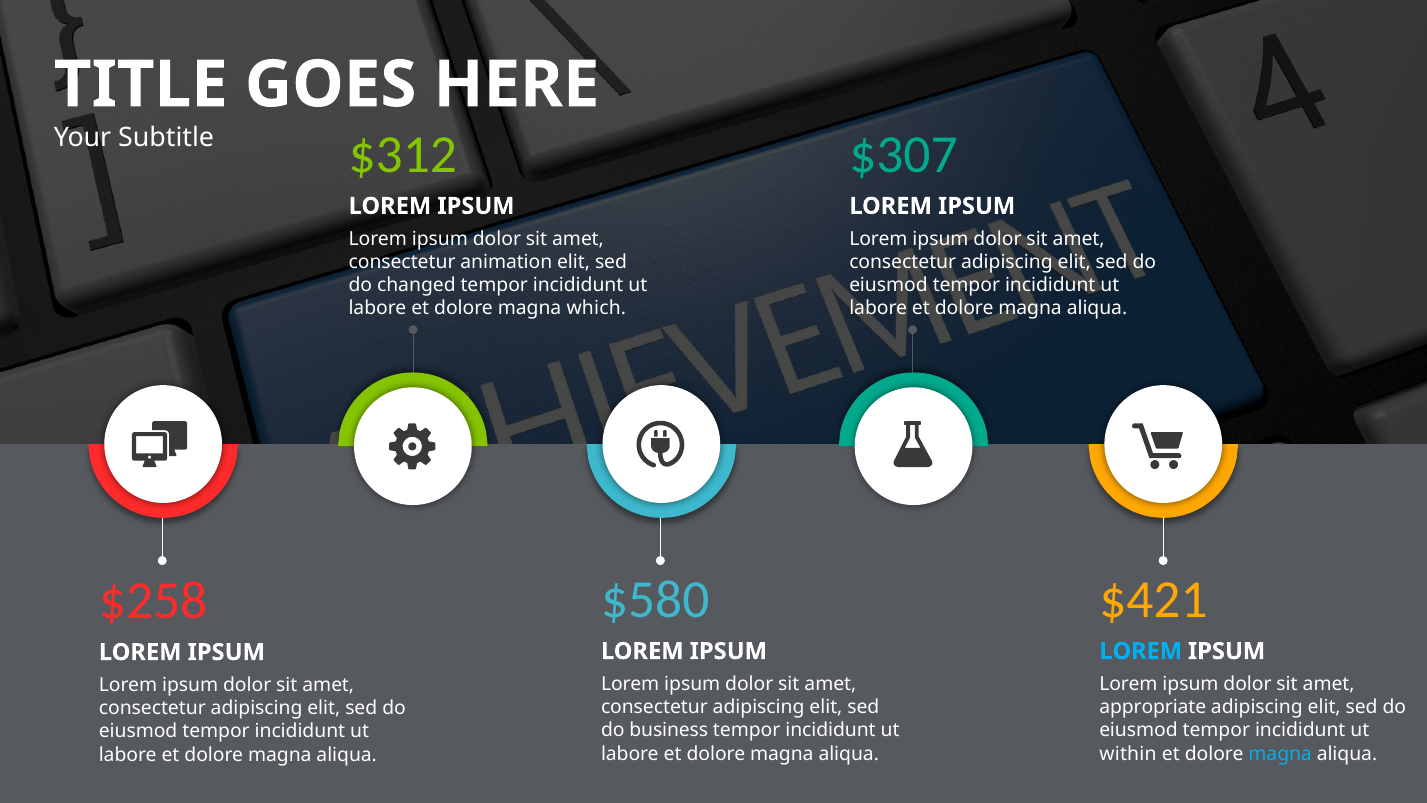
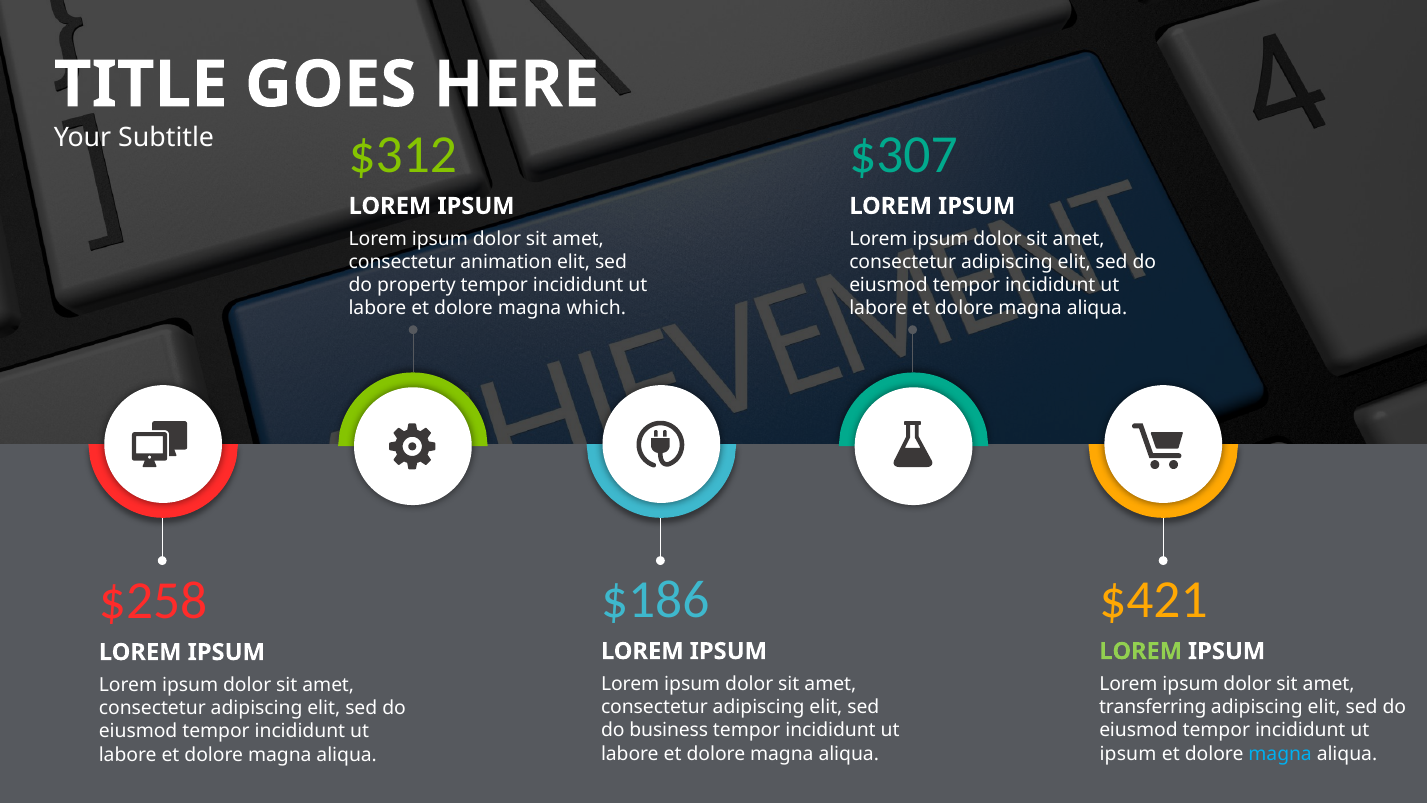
changed: changed -> property
$580: $580 -> $186
LOREM at (1141, 651) colour: light blue -> light green
appropriate: appropriate -> transferring
within at (1128, 753): within -> ipsum
